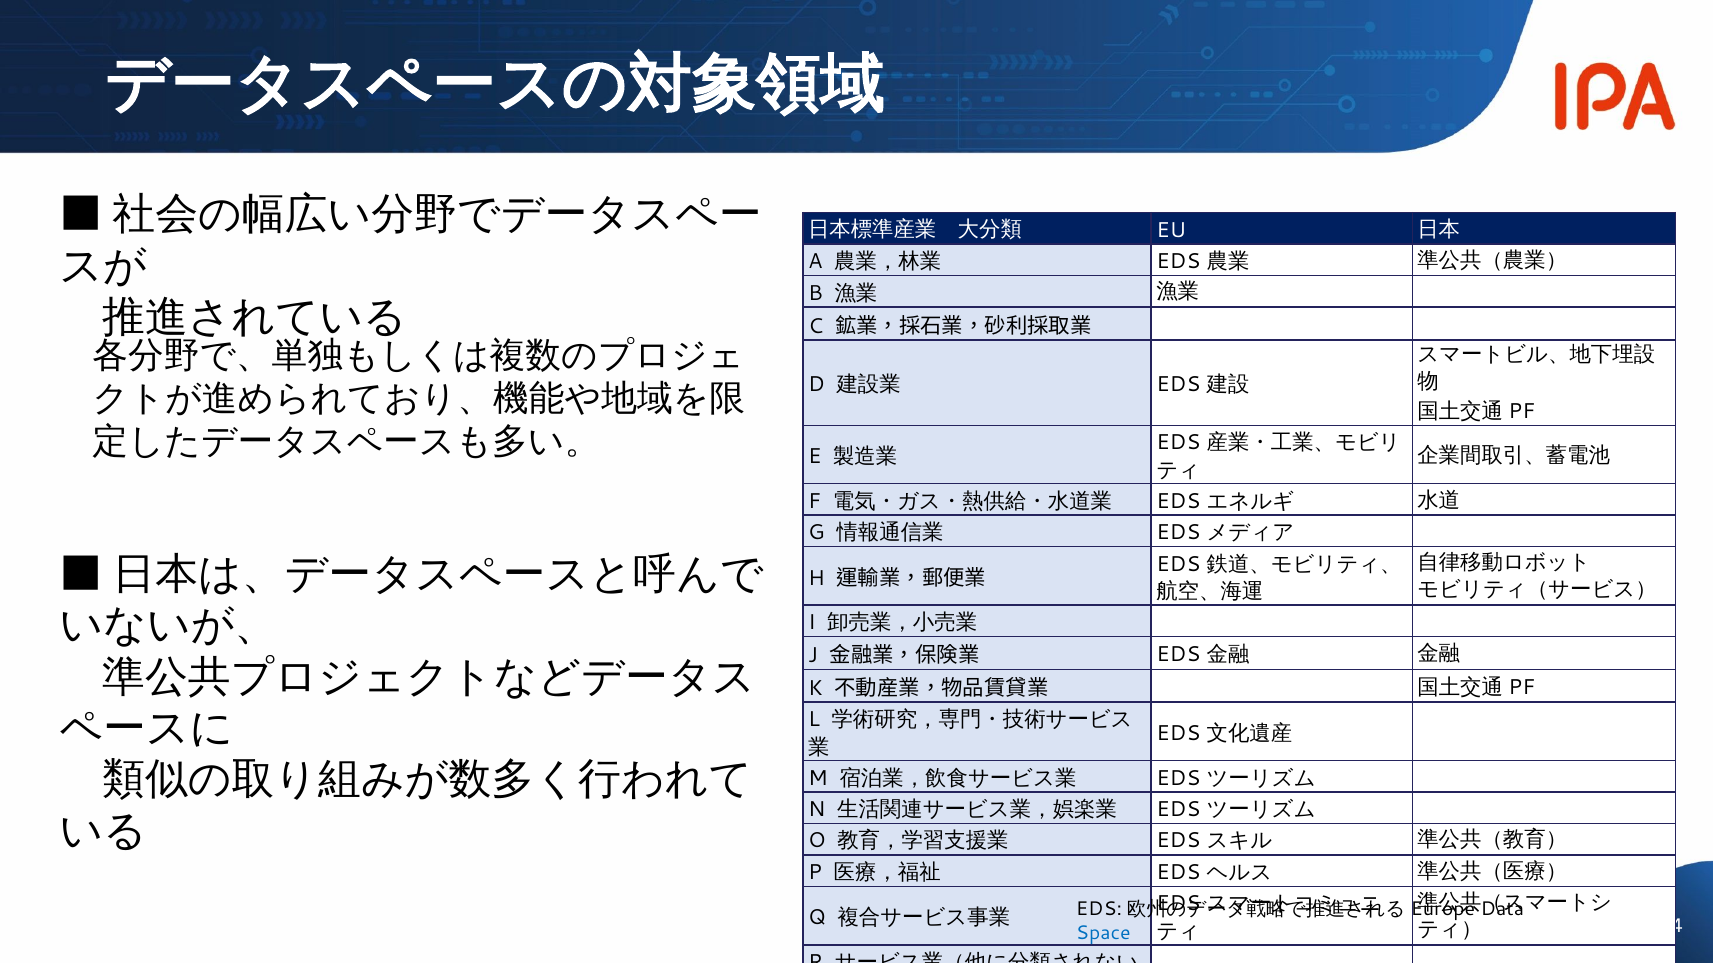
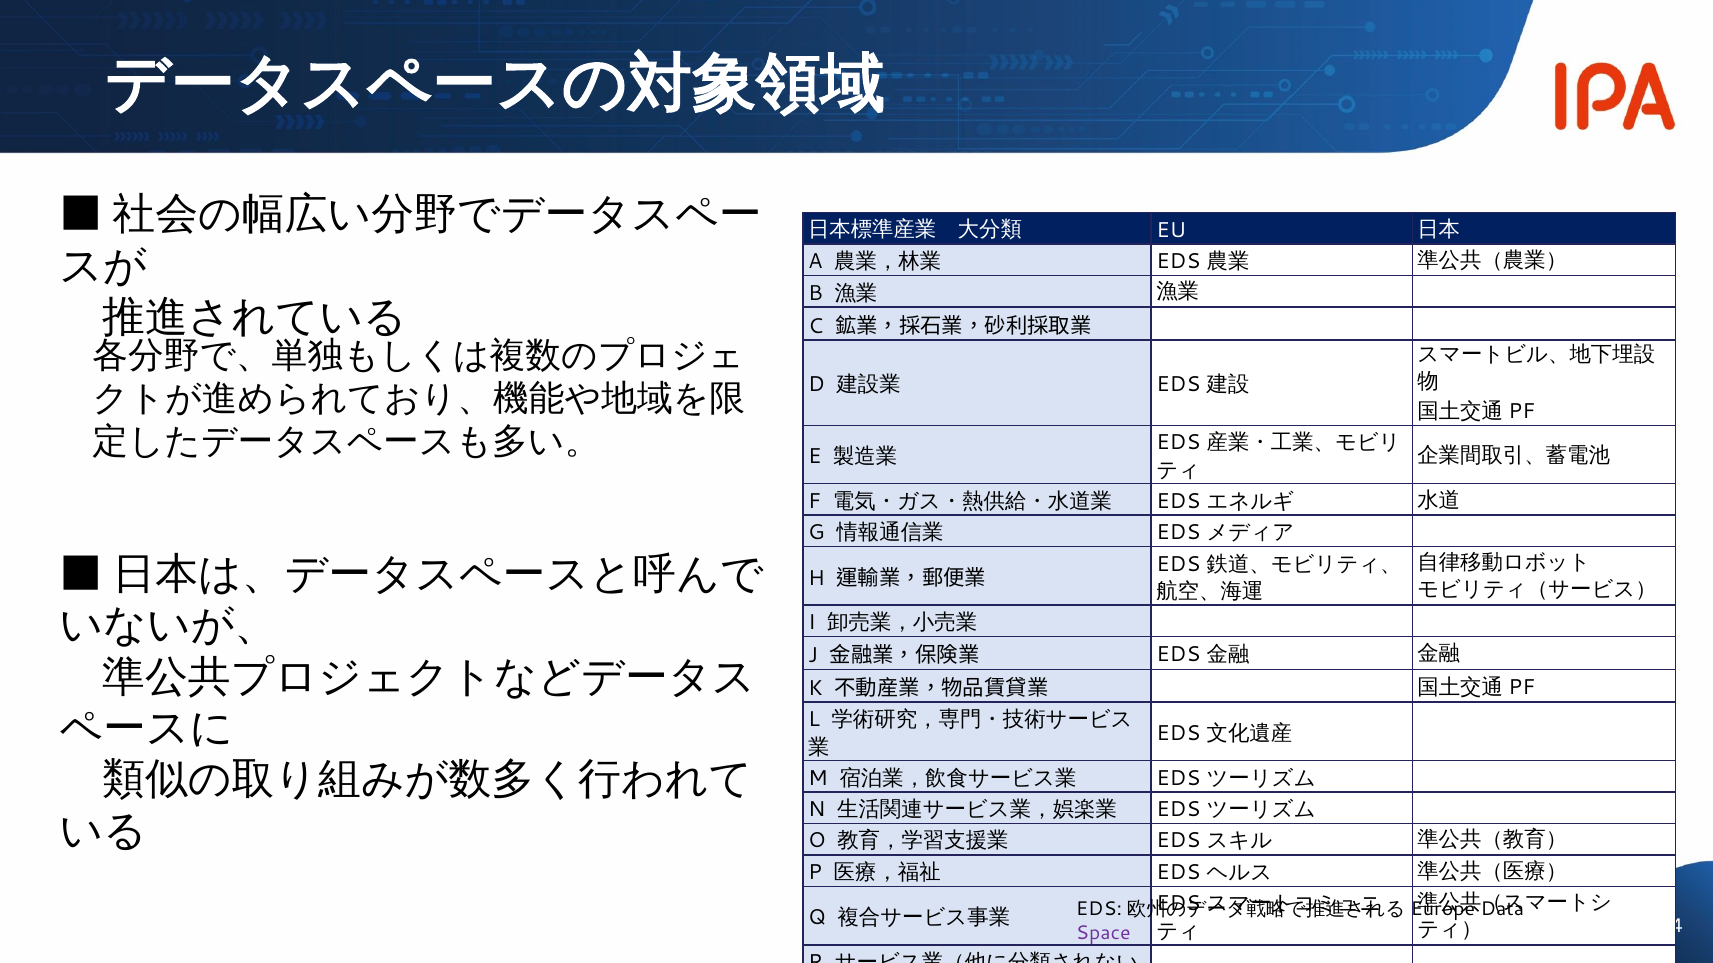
Space colour: blue -> purple
